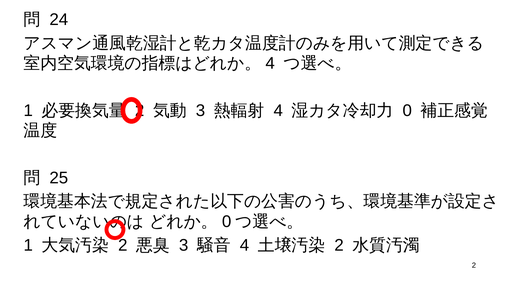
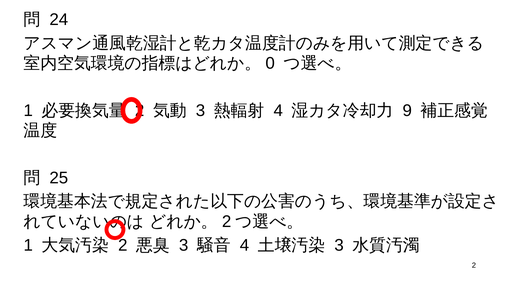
4 at (270, 63): 4 -> 0
0 at (407, 110): 0 -> 9
0 at (227, 222): 0 -> 2
2 at (339, 245): 2 -> 3
